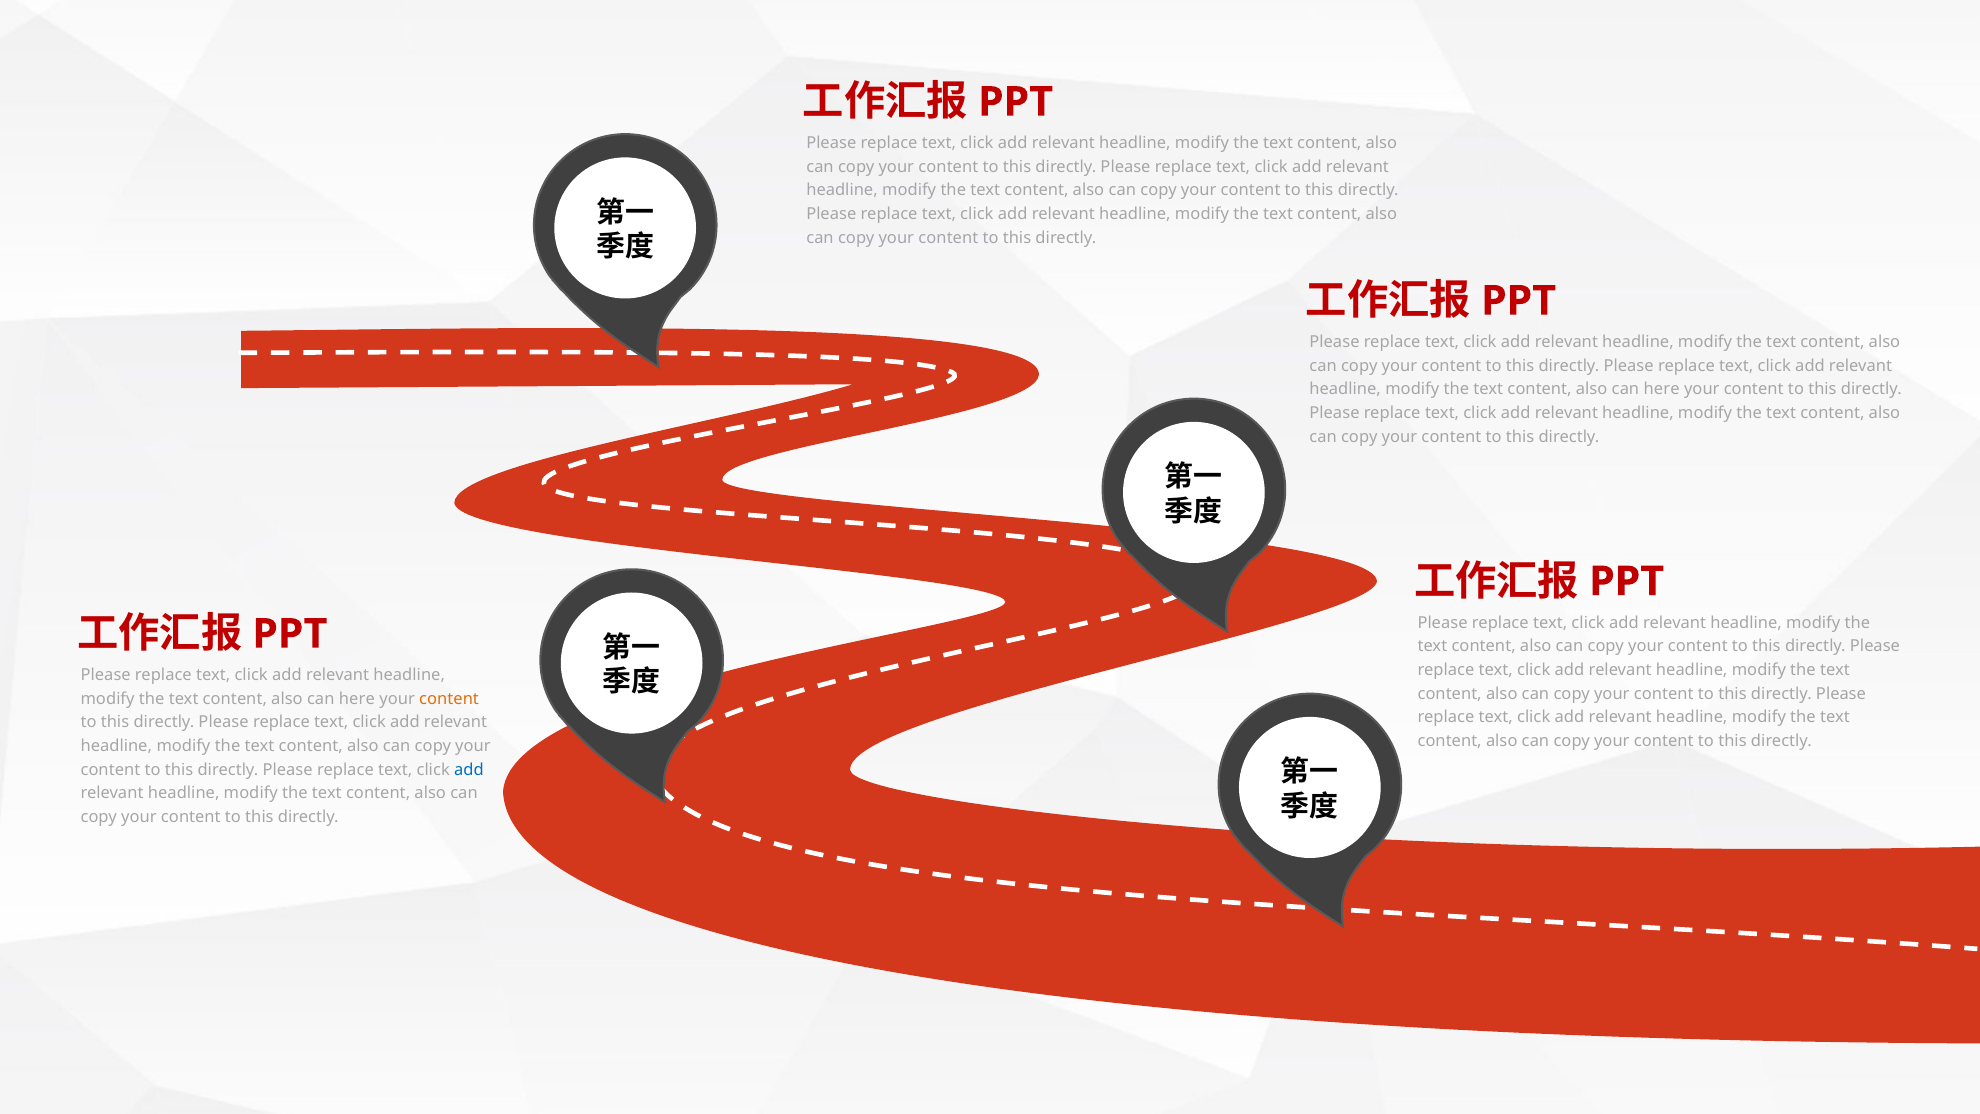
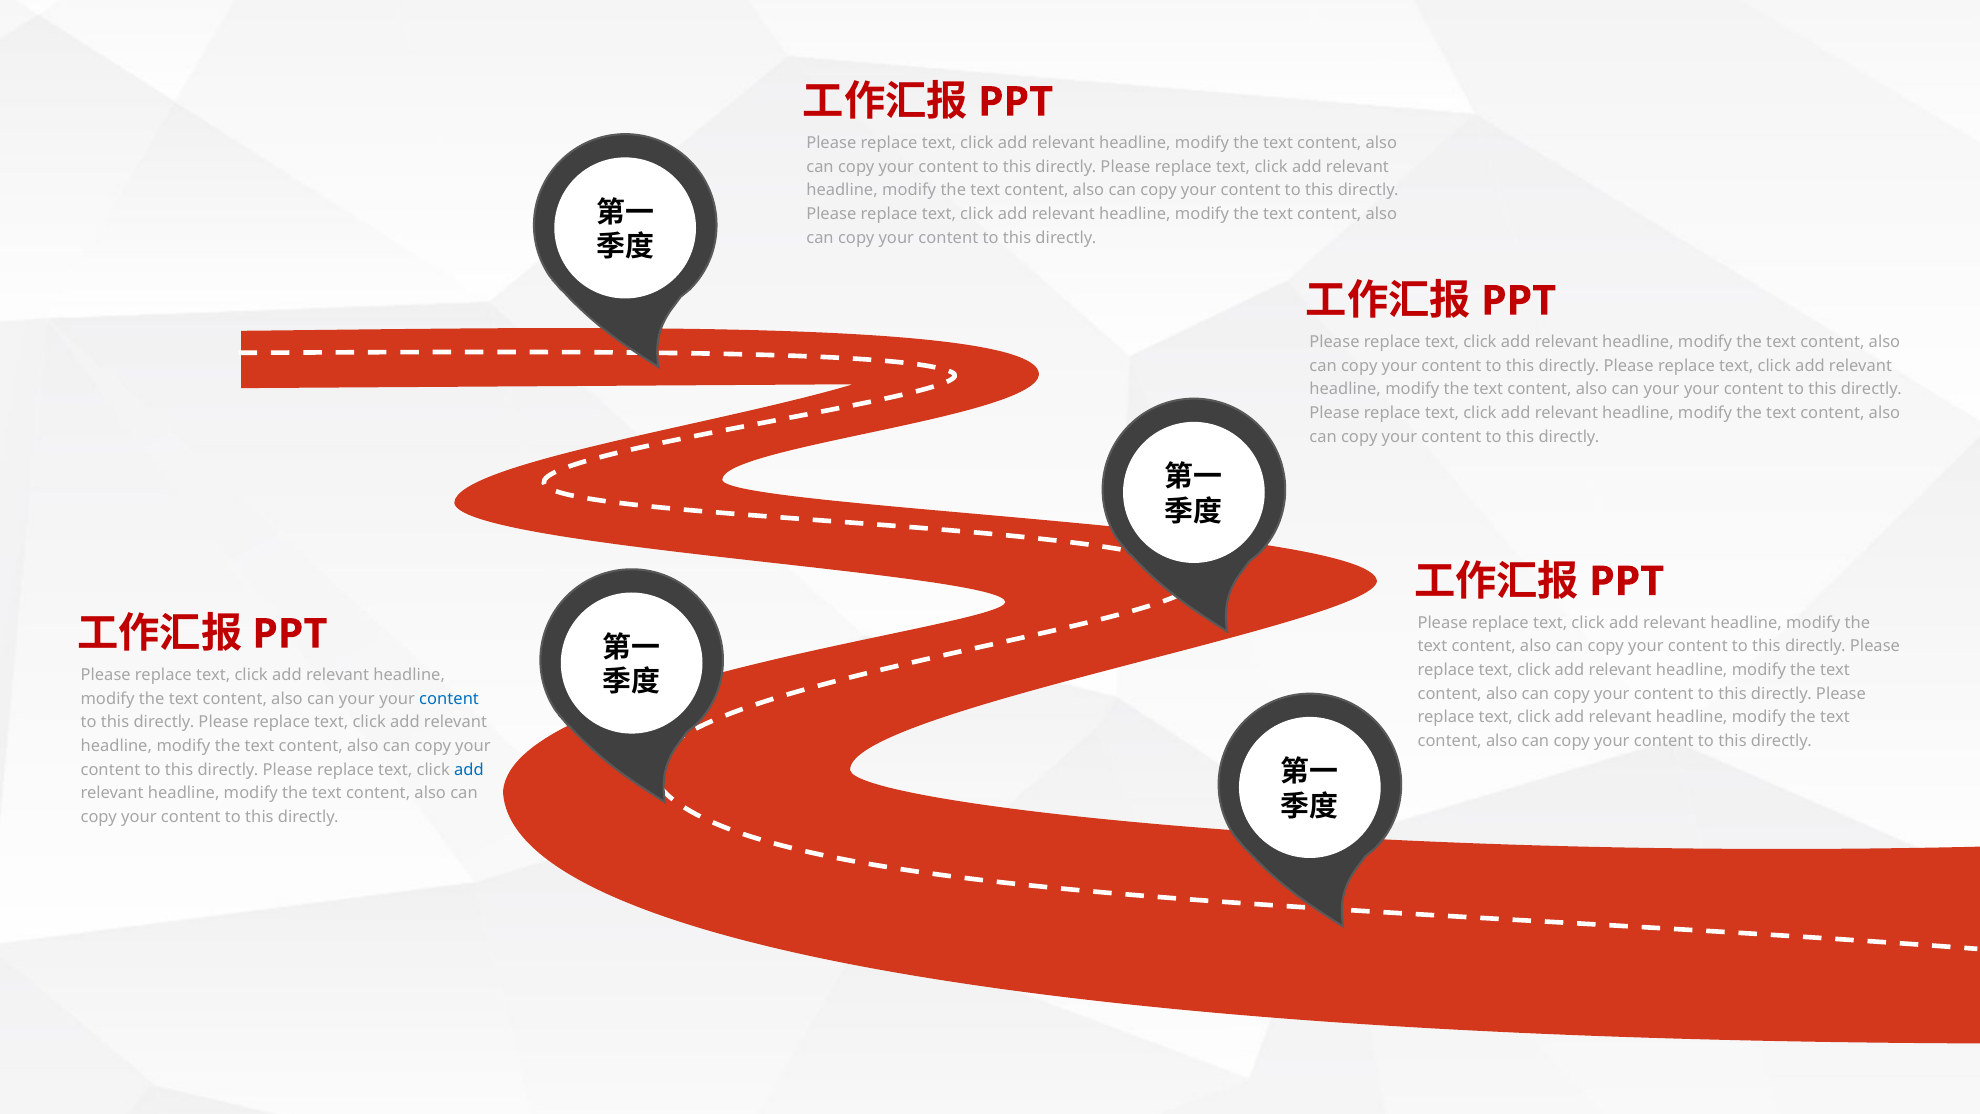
here at (1662, 389): here -> your
here at (357, 699): here -> your
content at (449, 699) colour: orange -> blue
